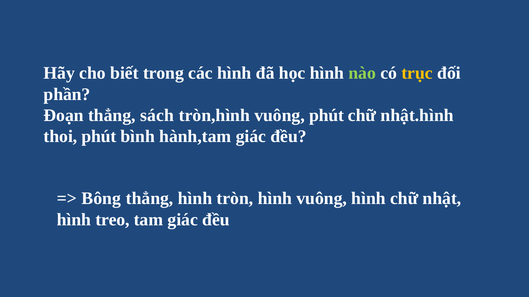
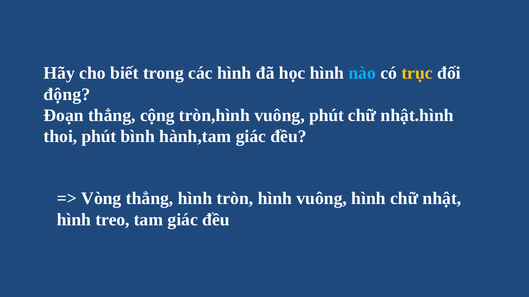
nào colour: light green -> light blue
phần: phần -> động
sách: sách -> cộng
Bông: Bông -> Vòng
